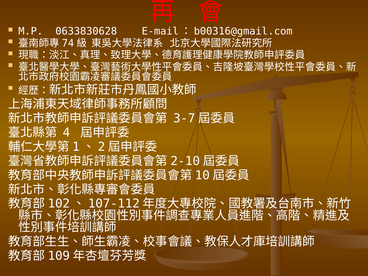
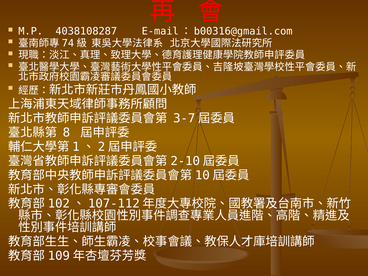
0633830628: 0633830628 -> 4038108287
4: 4 -> 8
